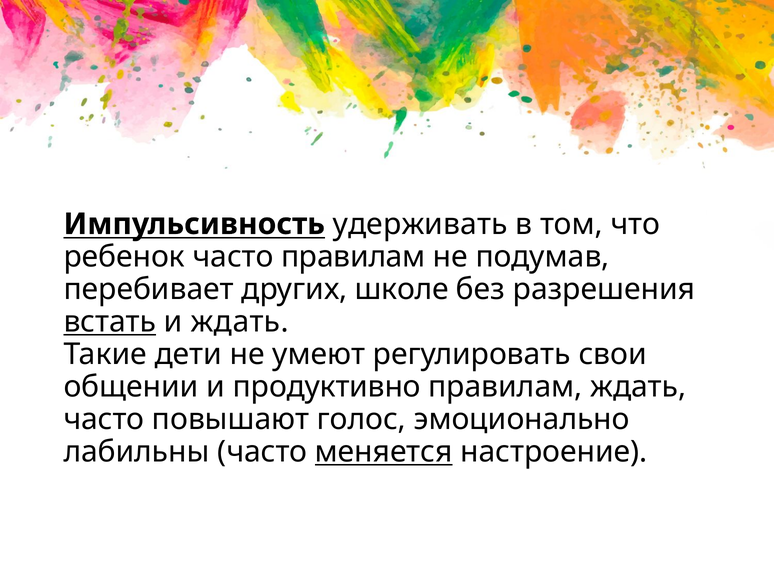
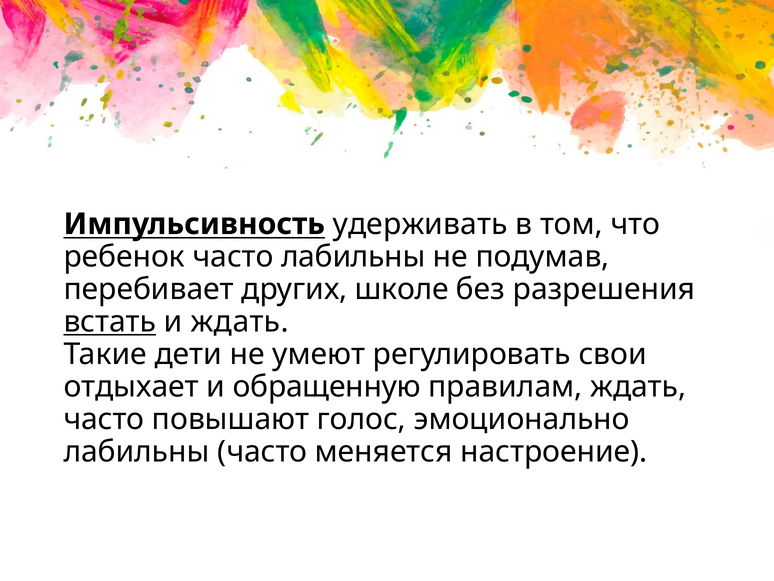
часто правилам: правилам -> лабильны
общении: общении -> отдыхает
продуктивно: продуктивно -> обращенную
меняется underline: present -> none
